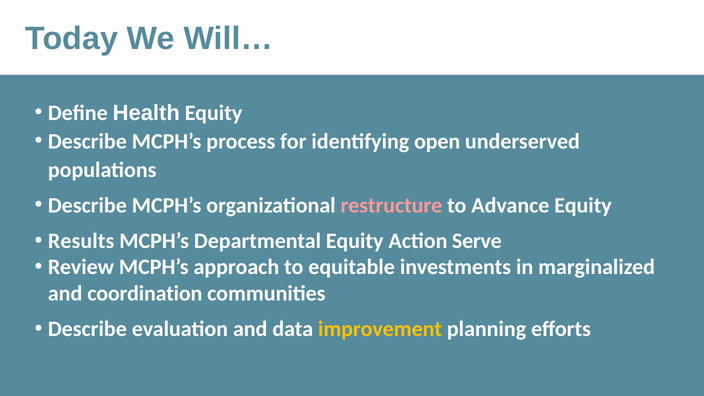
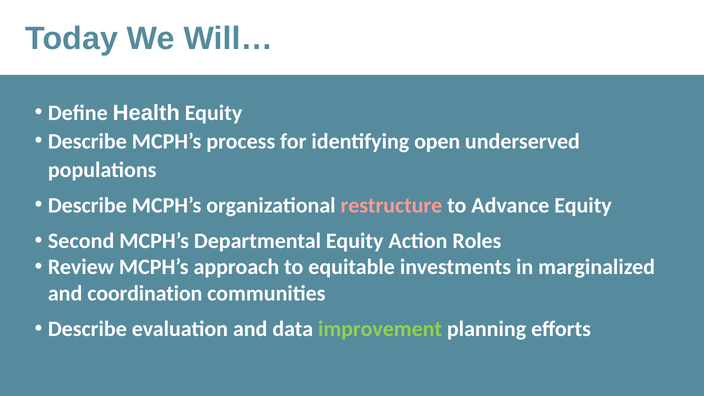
Results: Results -> Second
Serve: Serve -> Roles
improvement colour: yellow -> light green
